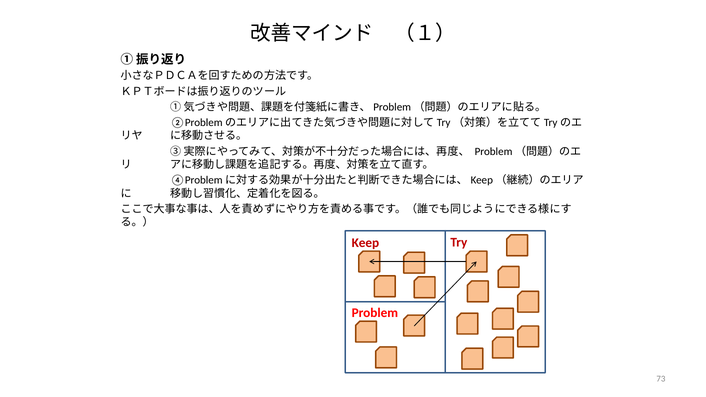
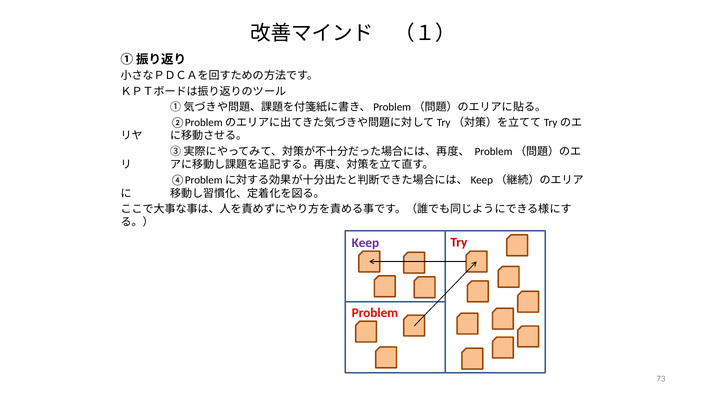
Keep colour: red -> purple
